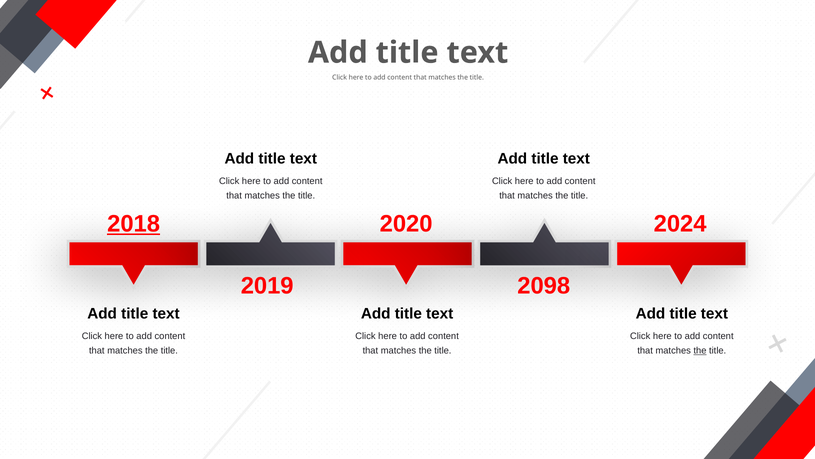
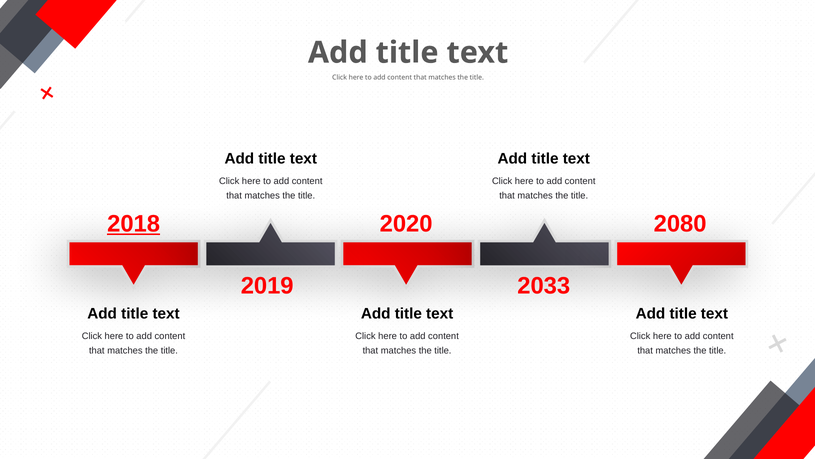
2024: 2024 -> 2080
2098: 2098 -> 2033
the at (700, 350) underline: present -> none
